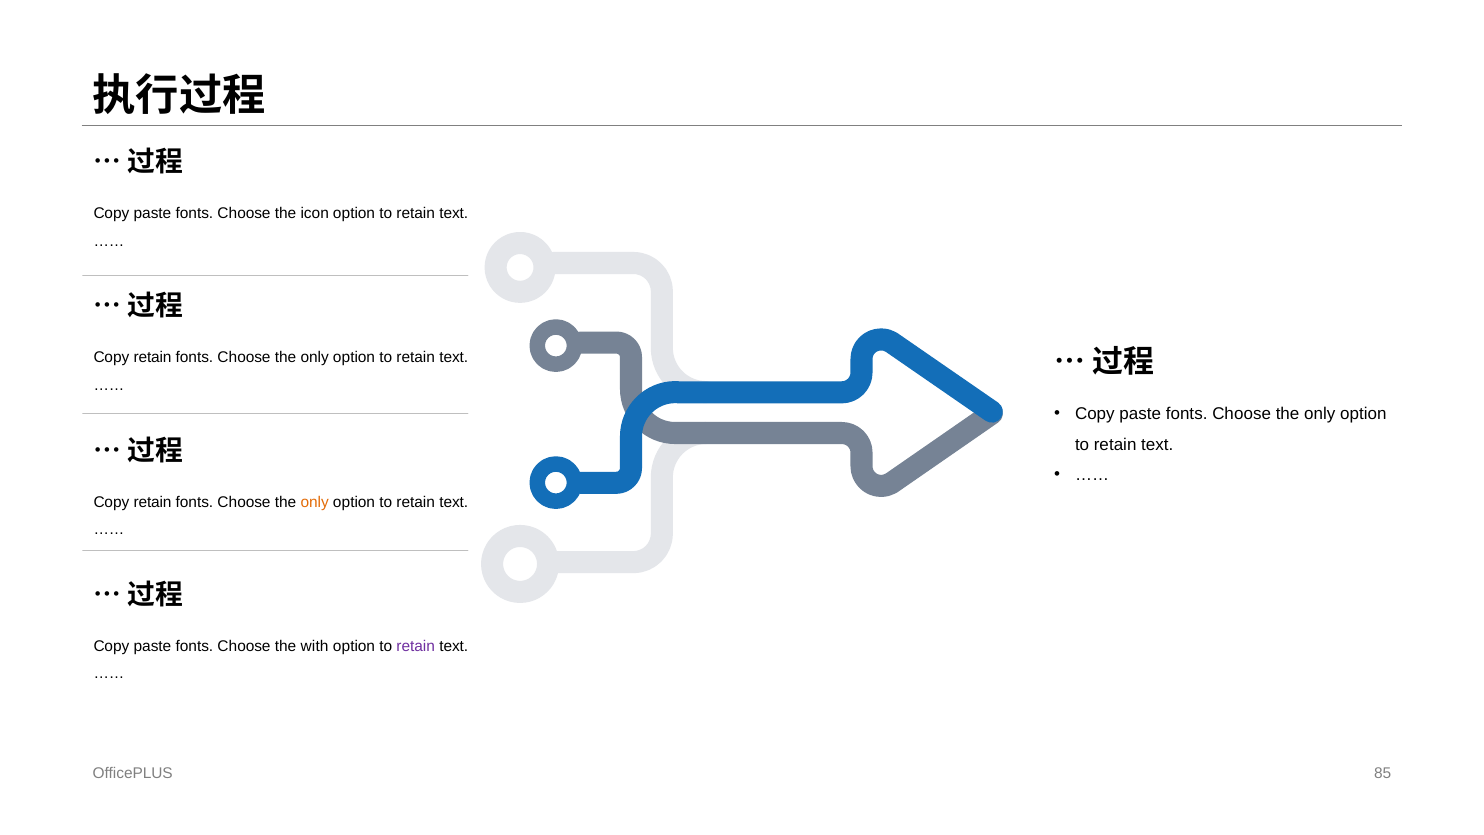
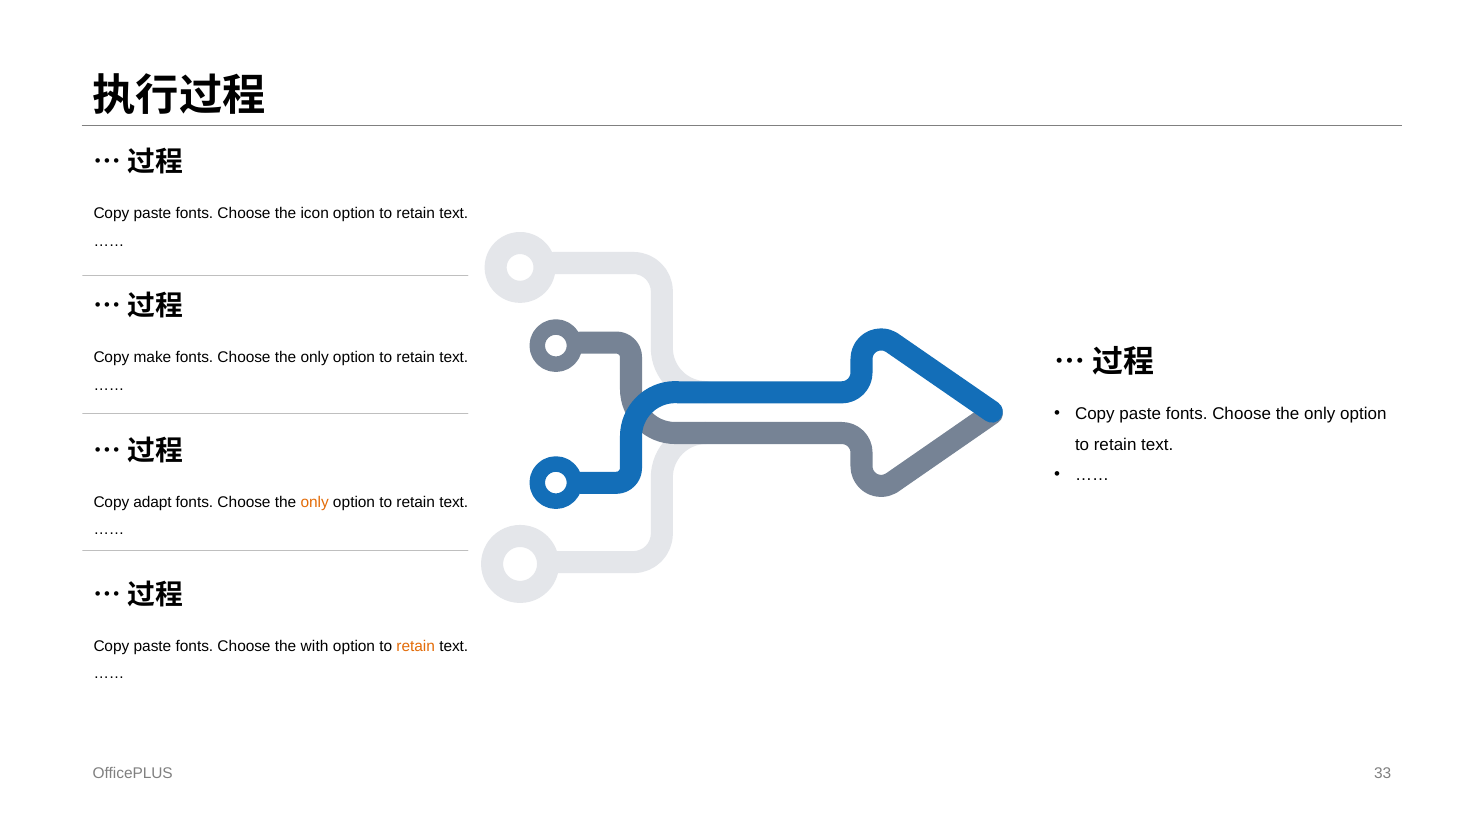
retain at (153, 358): retain -> make
retain at (153, 502): retain -> adapt
retain at (416, 646) colour: purple -> orange
85: 85 -> 33
